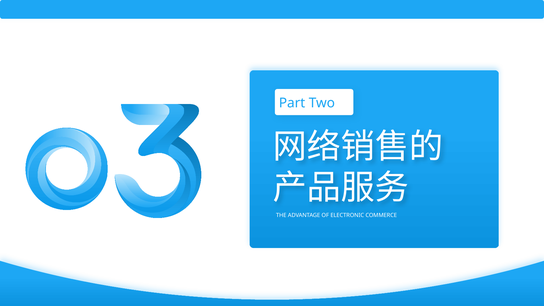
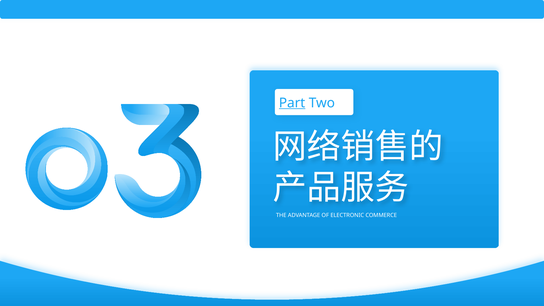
Part underline: none -> present
